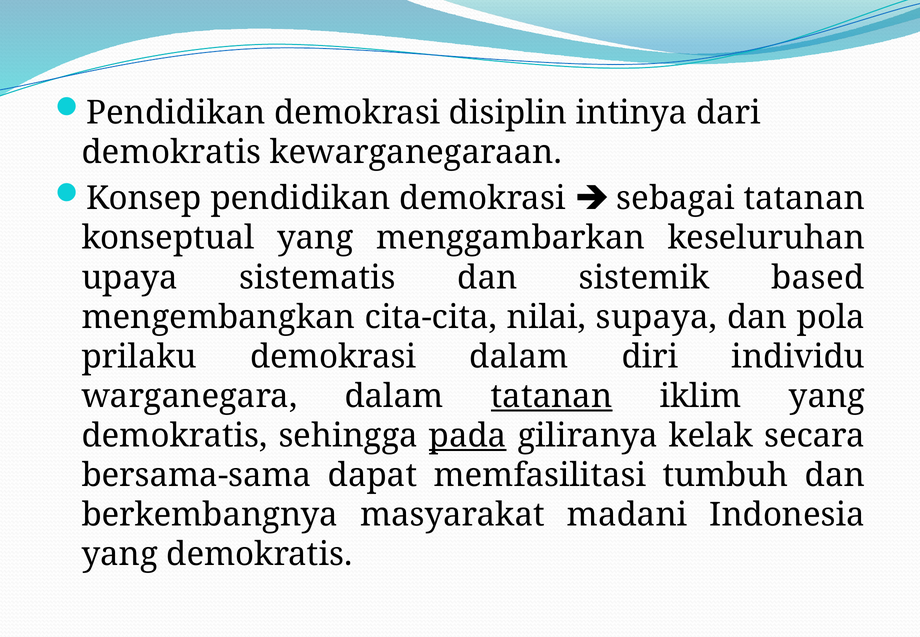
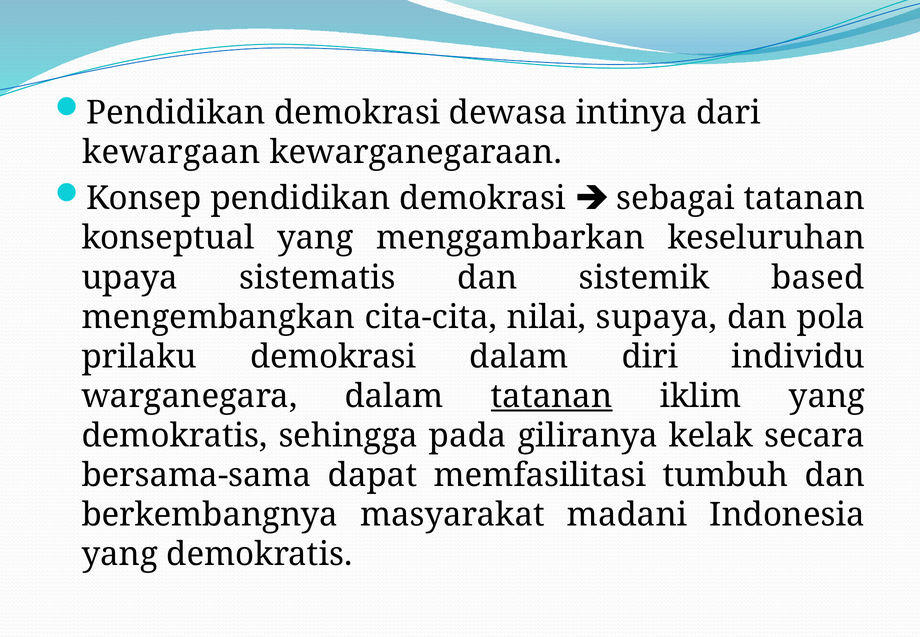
disiplin: disiplin -> dewasa
demokratis at (171, 152): demokratis -> kewargaan
pada underline: present -> none
